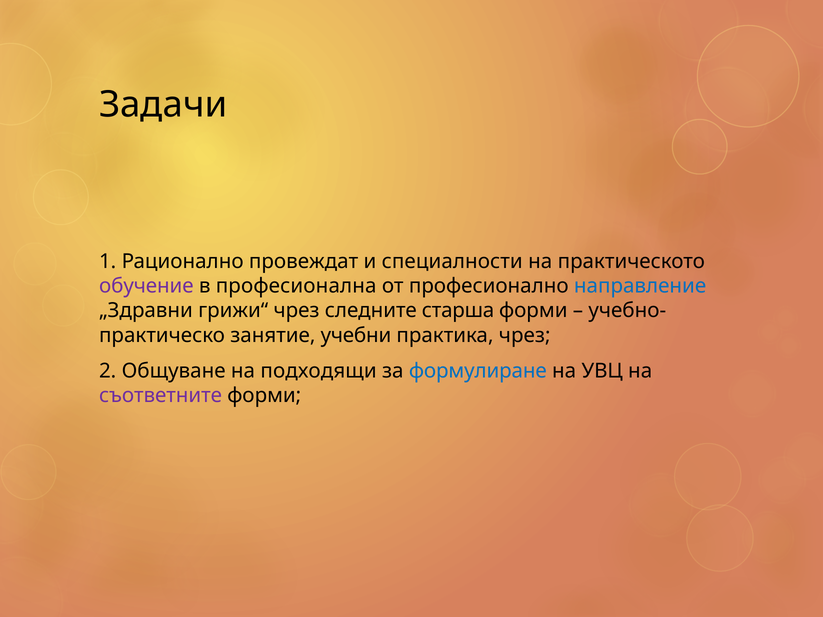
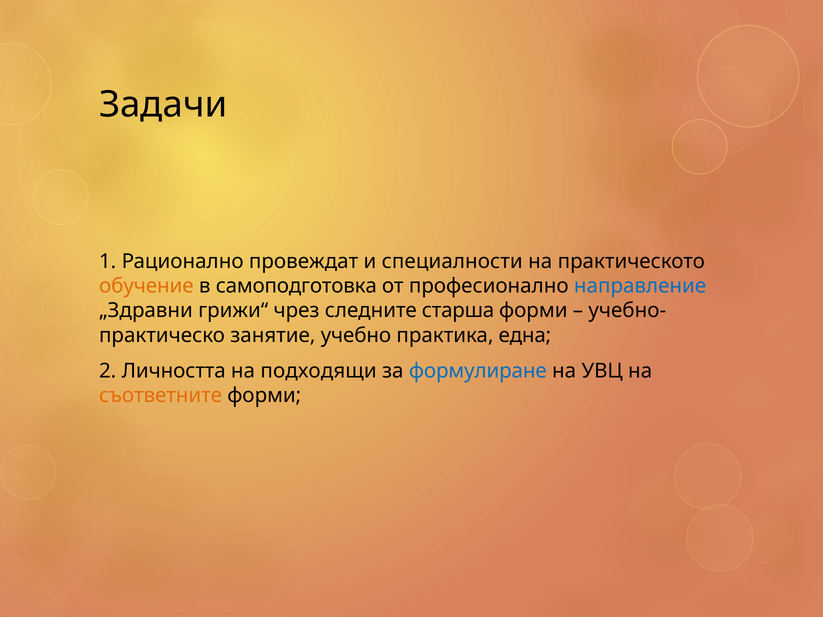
обучение colour: purple -> orange
професионална: професионална -> самоподготовка
учебни: учебни -> учебно
практика чрез: чрез -> една
Общуване: Общуване -> Личността
съответните colour: purple -> orange
